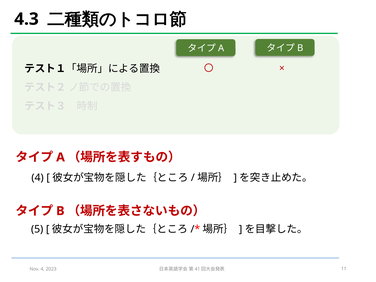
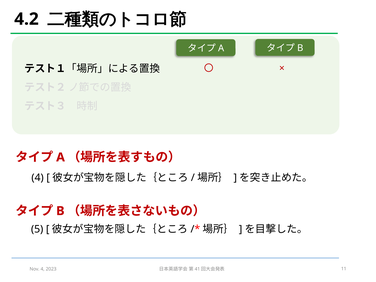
4.3: 4.3 -> 4.2
